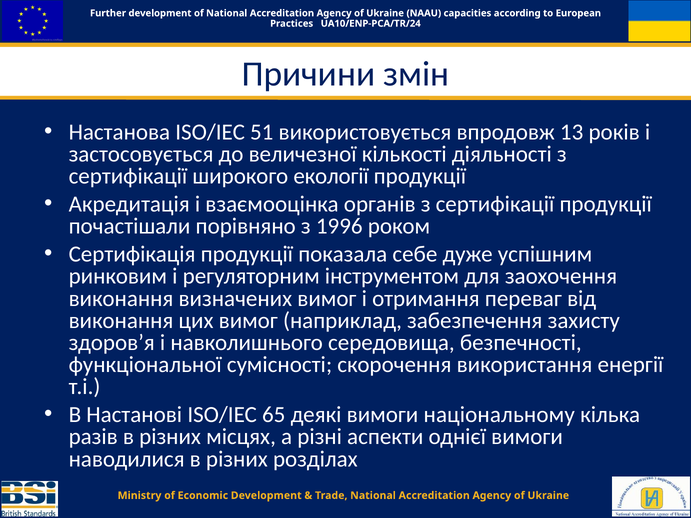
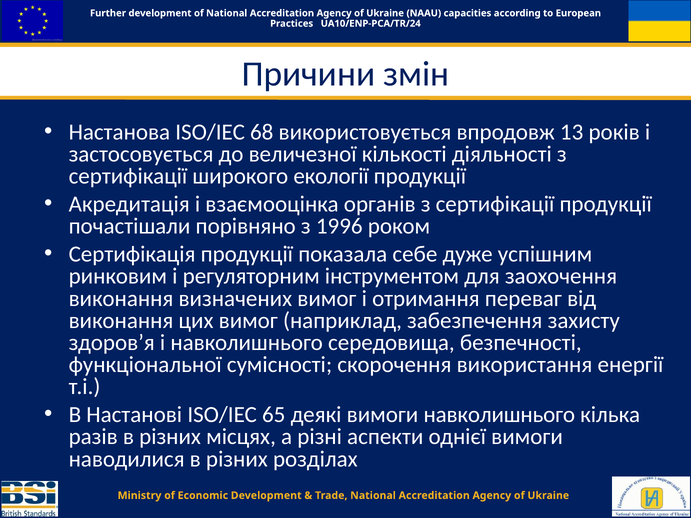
51: 51 -> 68
вимоги національному: національному -> навколишнього
